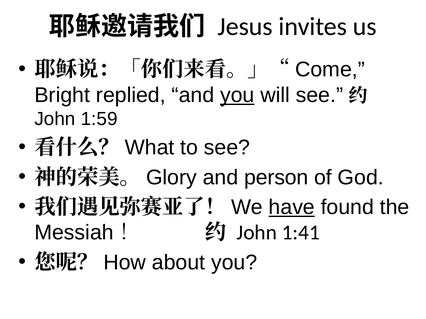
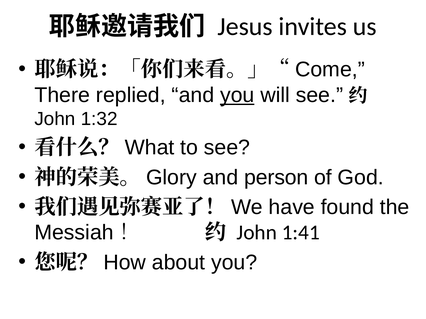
Bright: Bright -> There
1:59: 1:59 -> 1:32
have underline: present -> none
